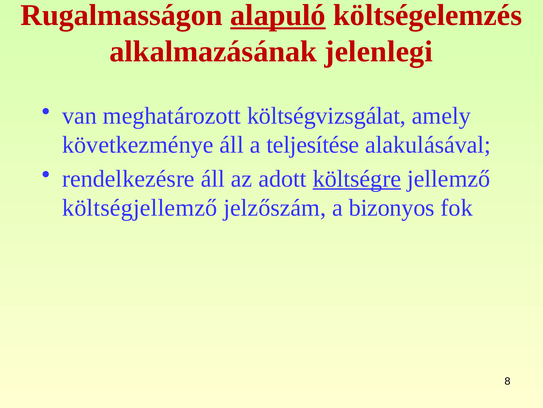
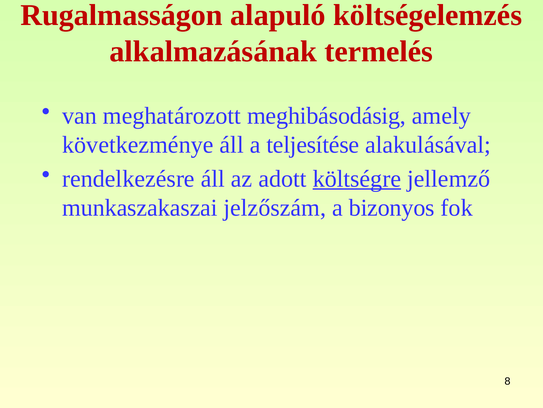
alapuló underline: present -> none
jelenlegi: jelenlegi -> termelés
költségvizsgálat: költségvizsgálat -> meghibásodásig
költségjellemző: költségjellemző -> munkaszakaszai
